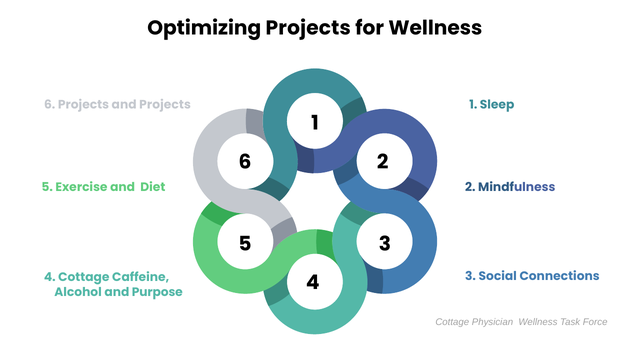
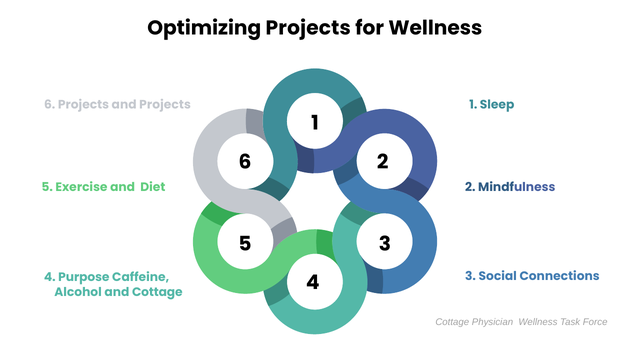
4 Cottage: Cottage -> Purpose
and Purpose: Purpose -> Cottage
